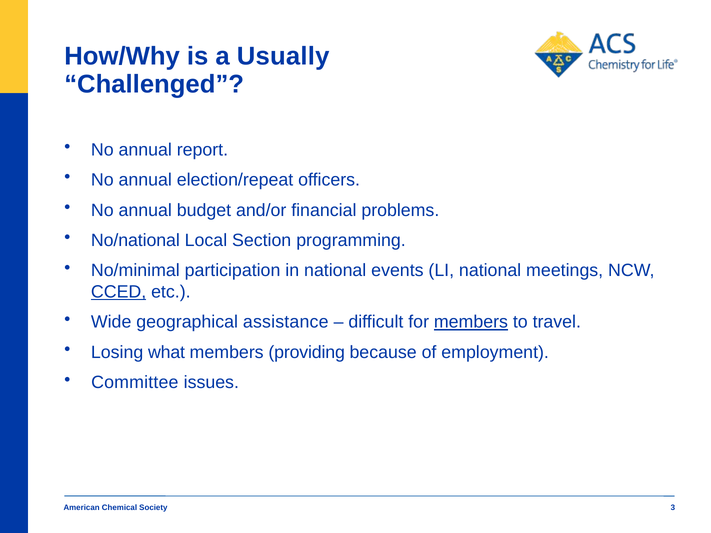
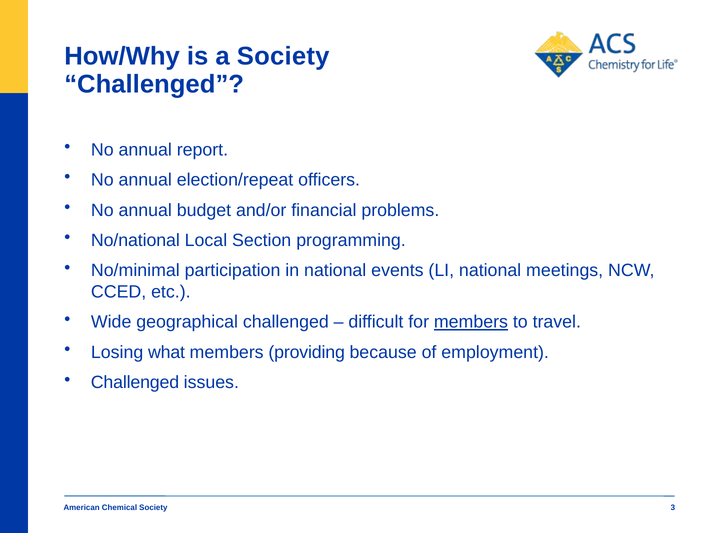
a Usually: Usually -> Society
CCED underline: present -> none
geographical assistance: assistance -> challenged
Committee at (135, 383): Committee -> Challenged
